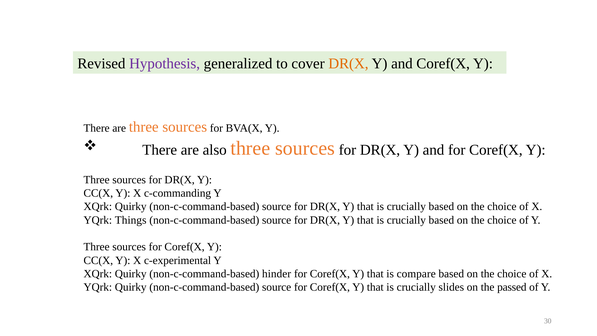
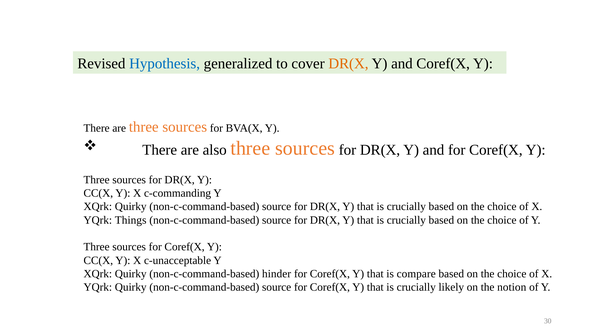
Hypothesis colour: purple -> blue
c-experimental: c-experimental -> c-unacceptable
slides: slides -> likely
passed: passed -> notion
